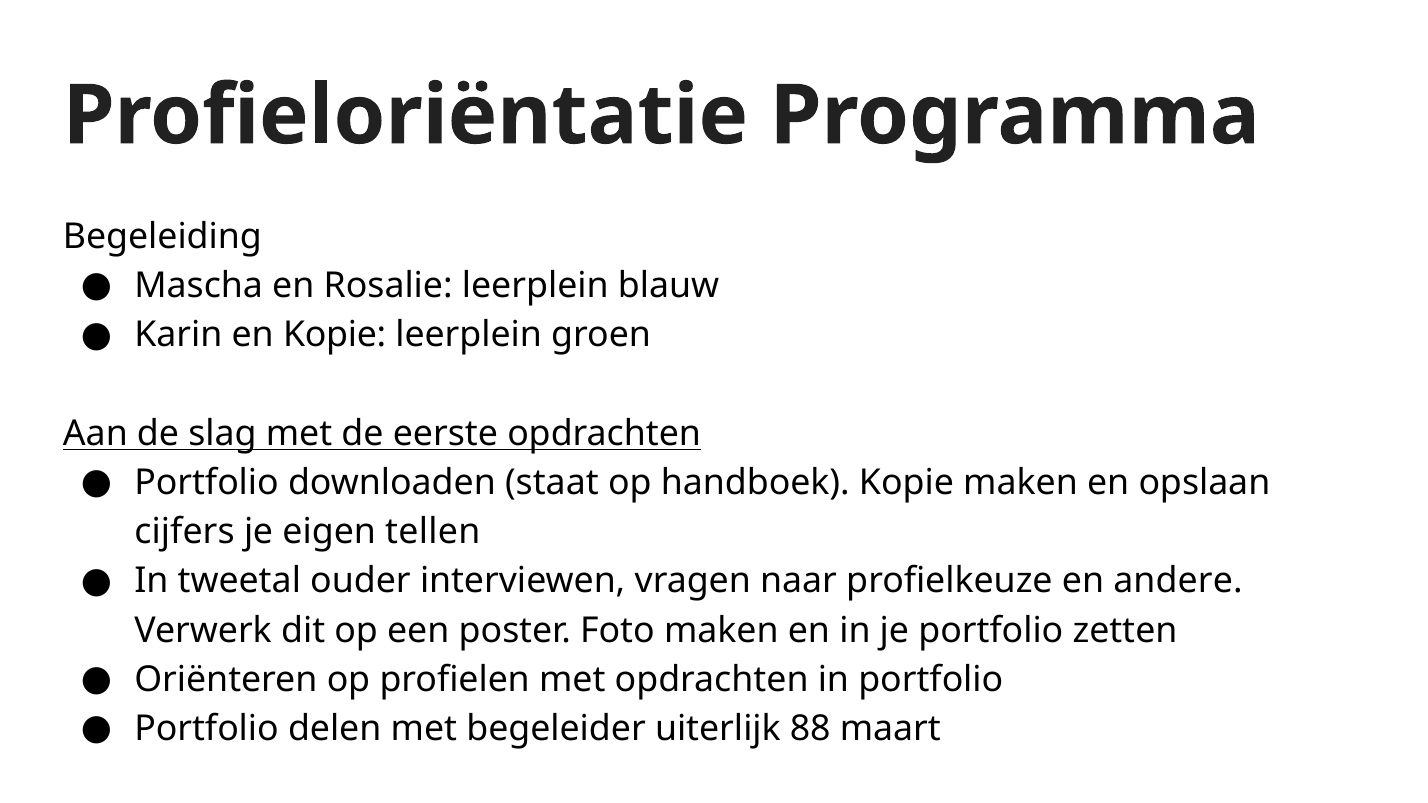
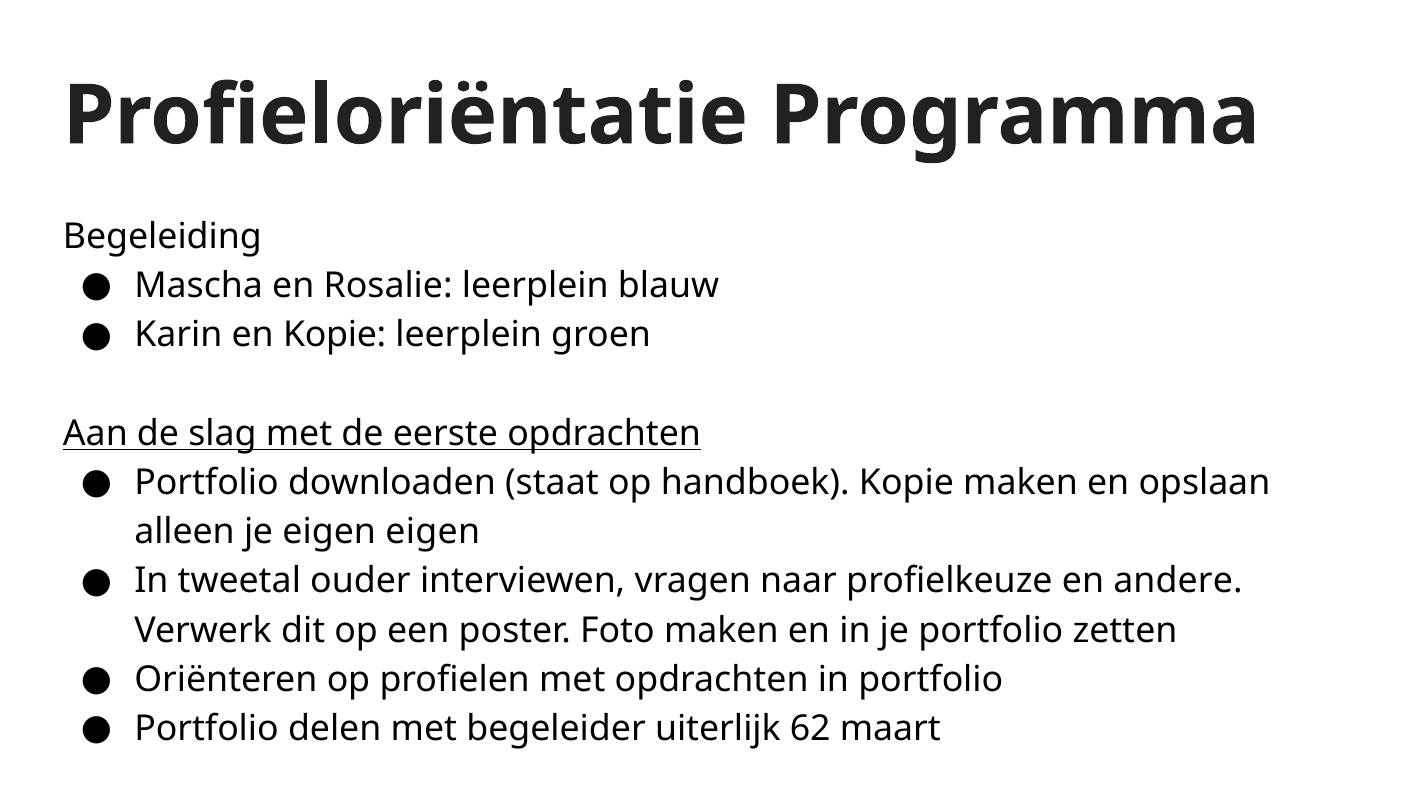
cijfers: cijfers -> alleen
eigen tellen: tellen -> eigen
88: 88 -> 62
